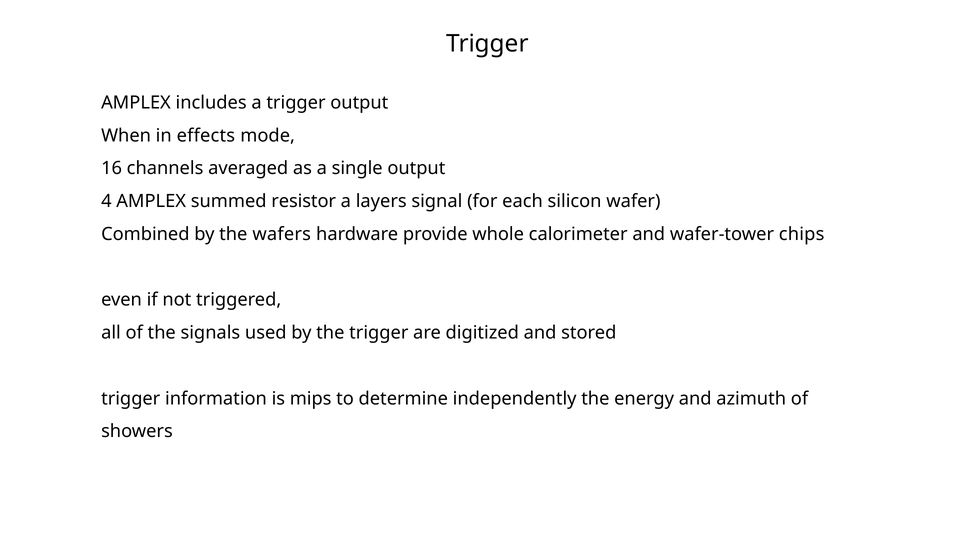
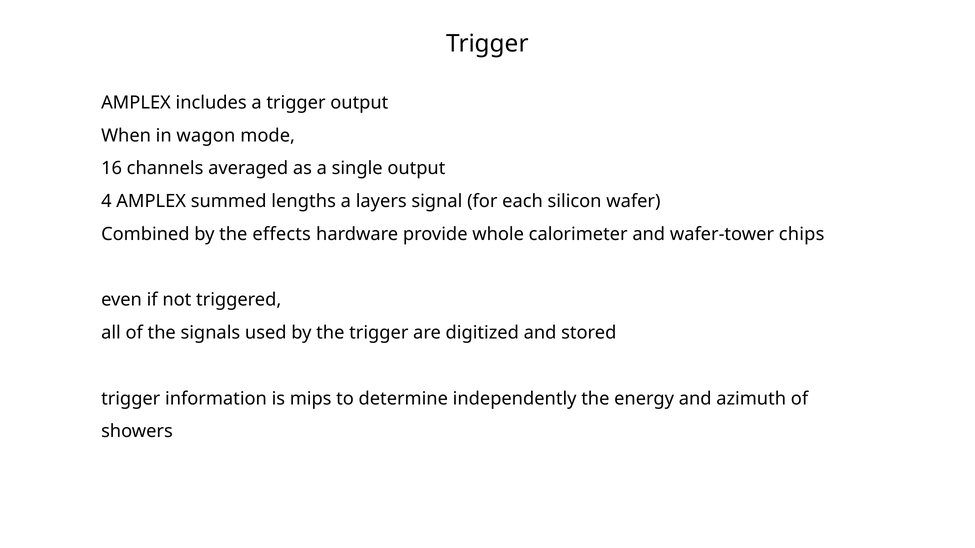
effects: effects -> wagon
resistor: resistor -> lengths
wafers: wafers -> effects
